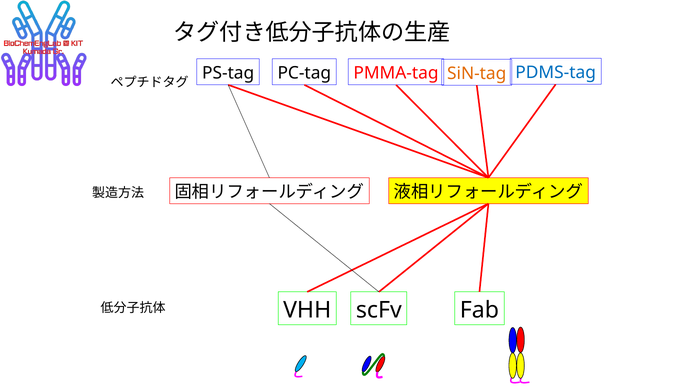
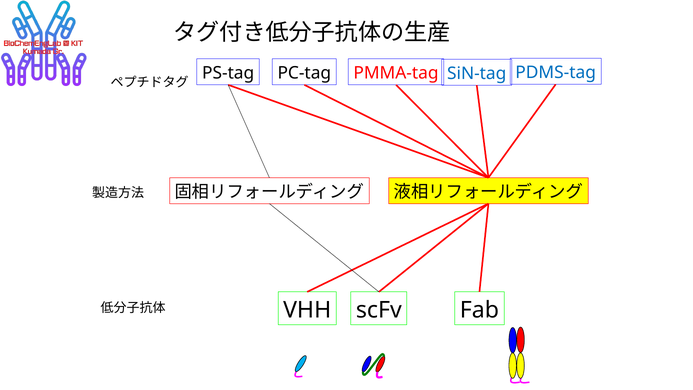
SiN-tag colour: orange -> blue
